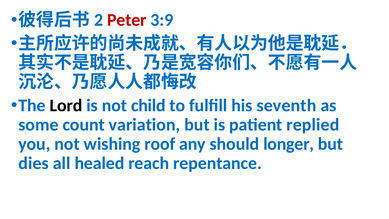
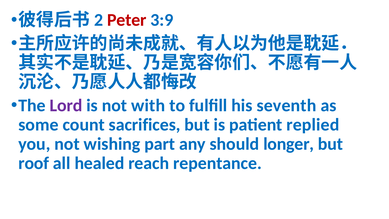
Lord colour: black -> purple
child: child -> with
variation: variation -> sacrifices
roof: roof -> part
dies: dies -> roof
